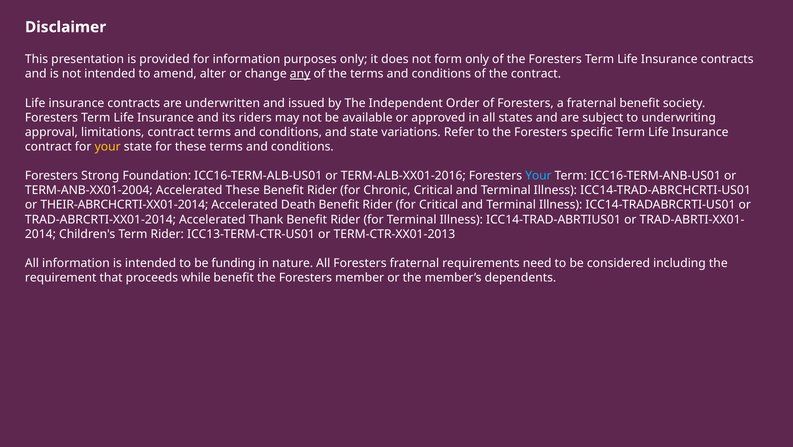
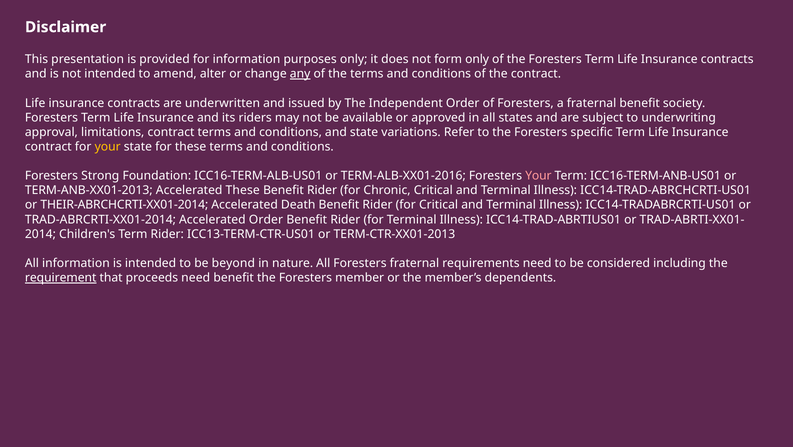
Your at (538, 176) colour: light blue -> pink
TERM-ANB-XX01-2004: TERM-ANB-XX01-2004 -> TERM-ANB-XX01-2013
Accelerated Thank: Thank -> Order
funding: funding -> beyond
requirement underline: none -> present
proceeds while: while -> need
